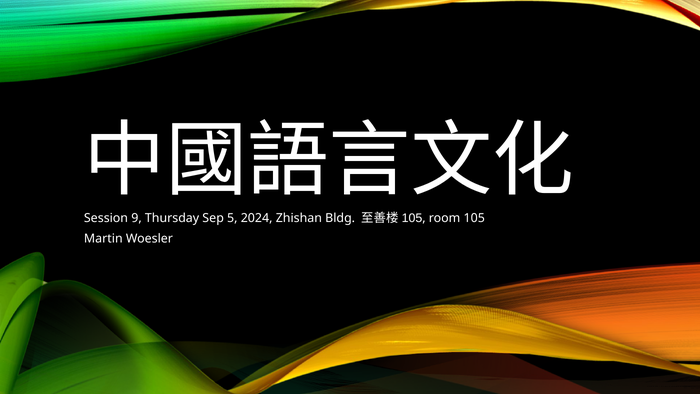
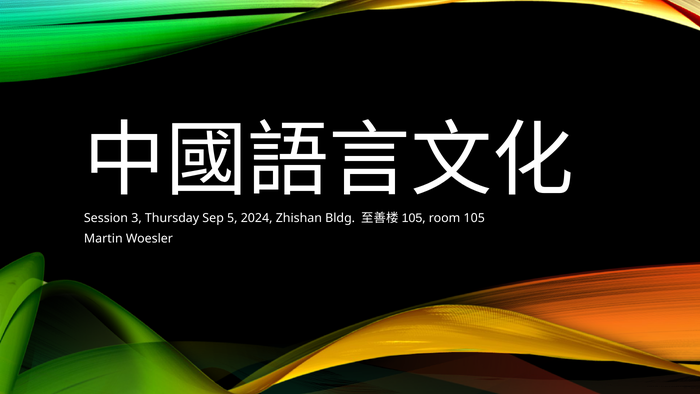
9: 9 -> 3
